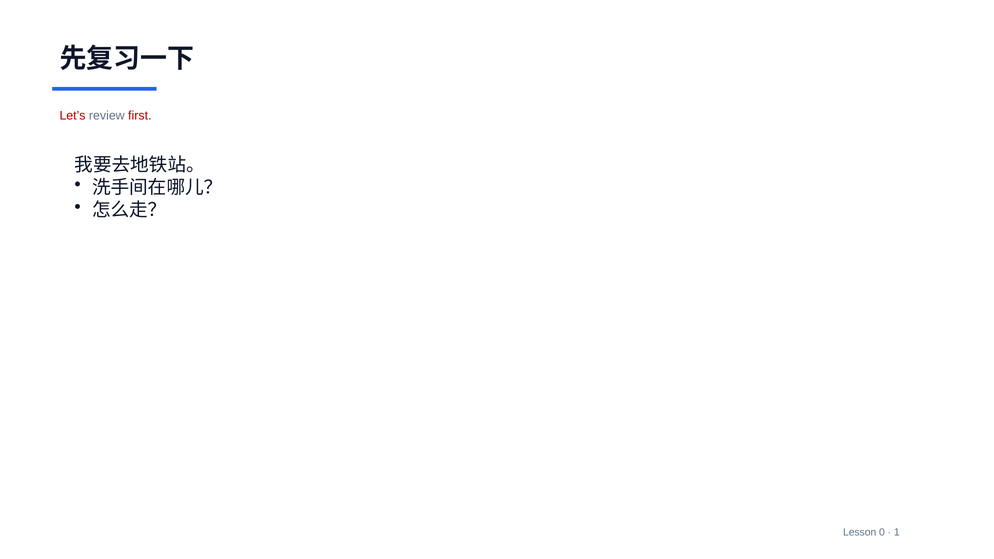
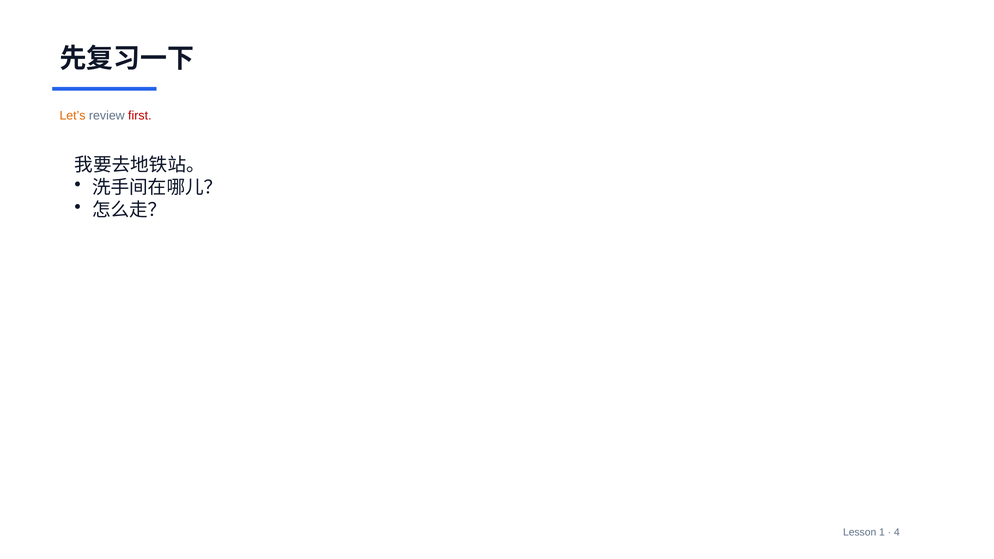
Let’s colour: red -> orange
0: 0 -> 1
1: 1 -> 4
